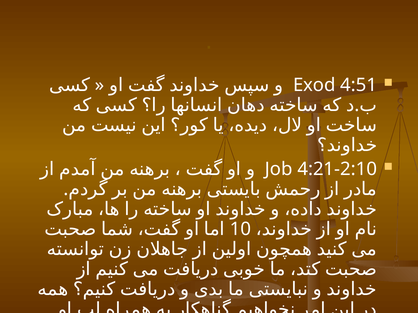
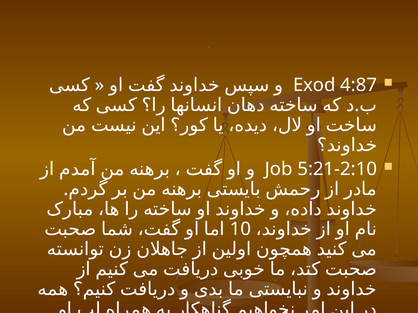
4:51: 4:51 -> 4:87
4:21-2:10: 4:21-2:10 -> 5:21-2:10
